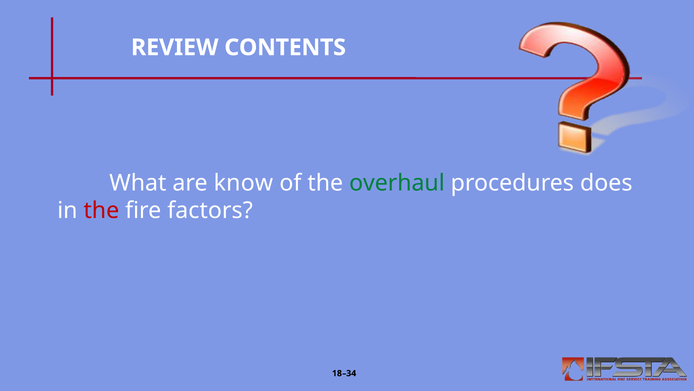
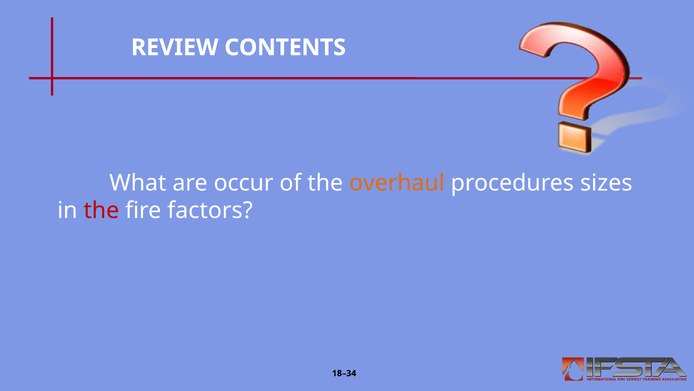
know: know -> occur
overhaul colour: green -> orange
does: does -> sizes
